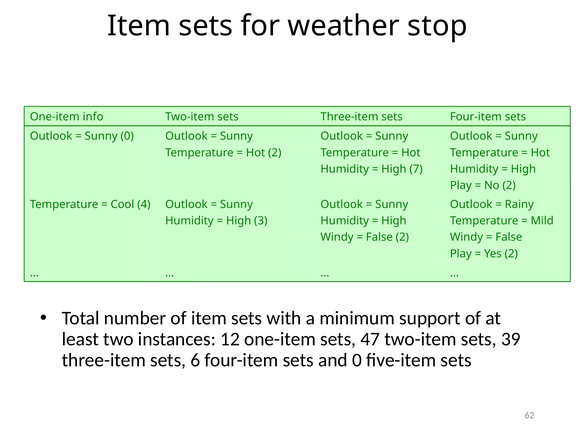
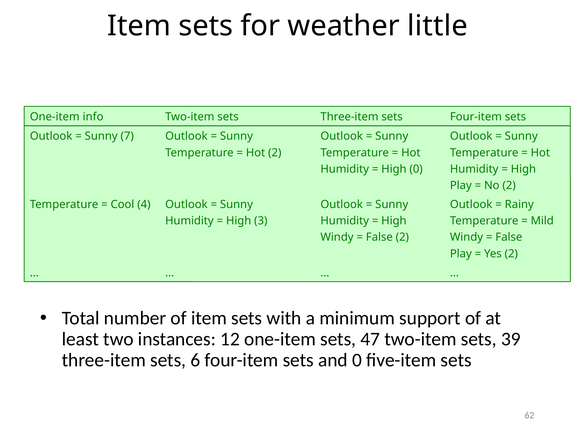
stop: stop -> little
Sunny 0: 0 -> 7
High 7: 7 -> 0
